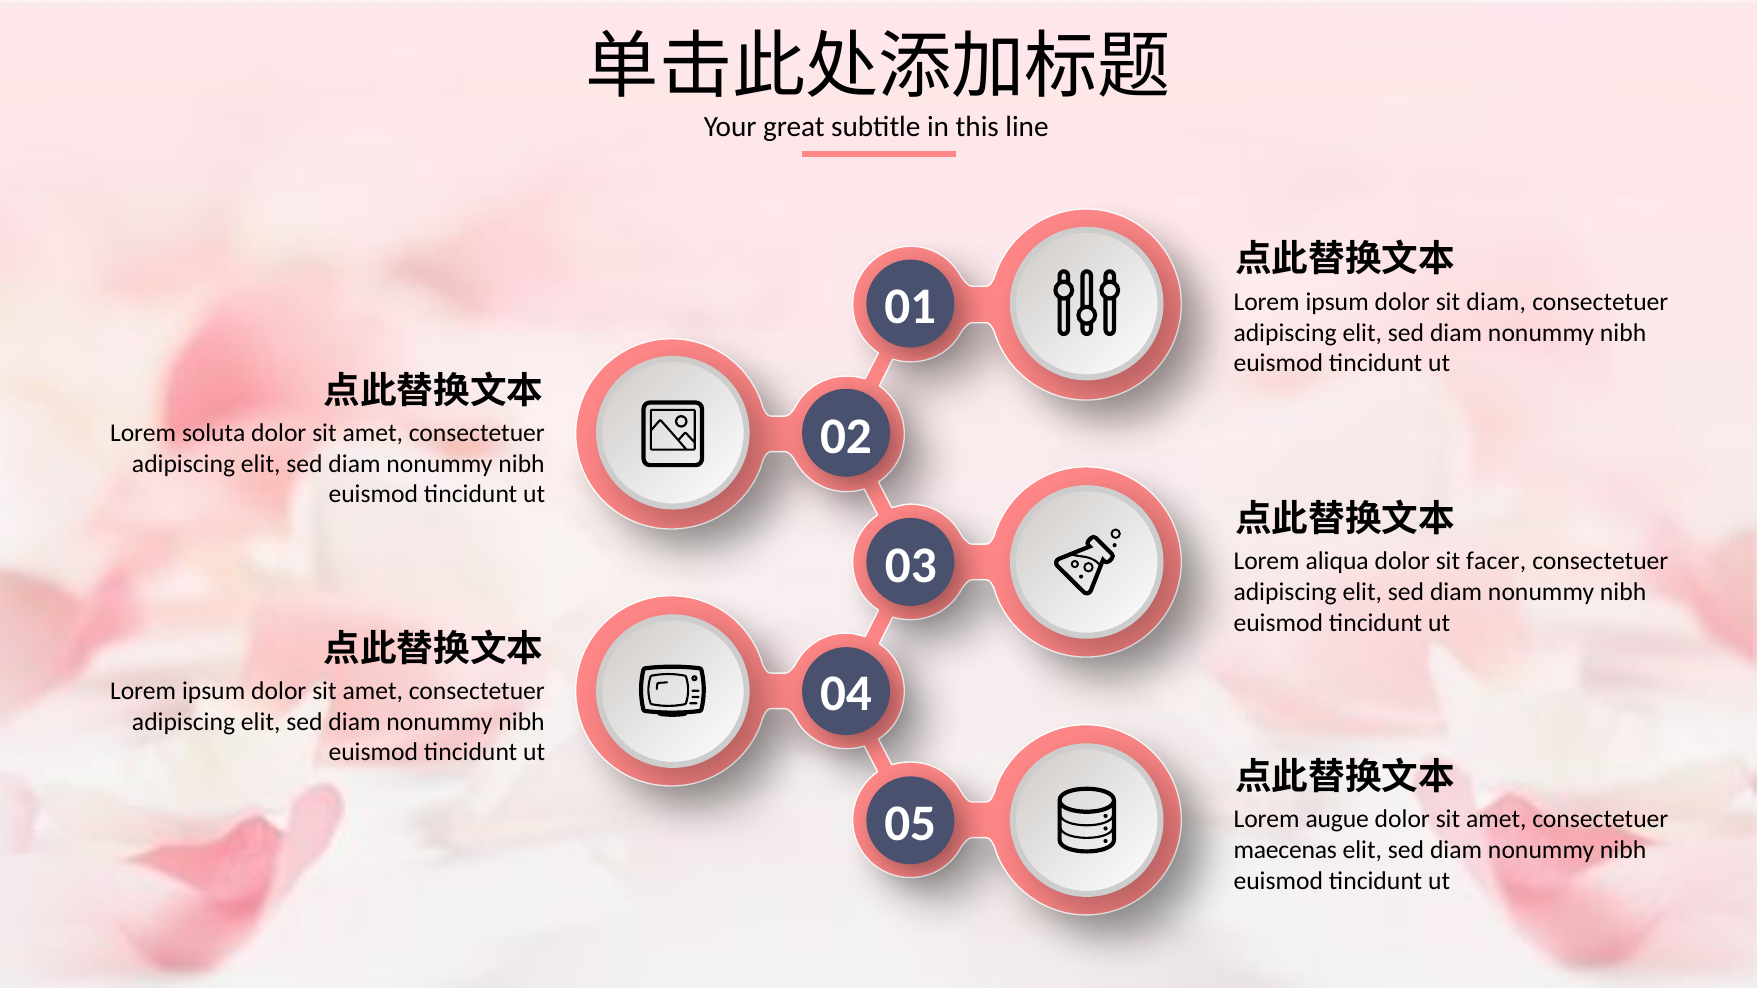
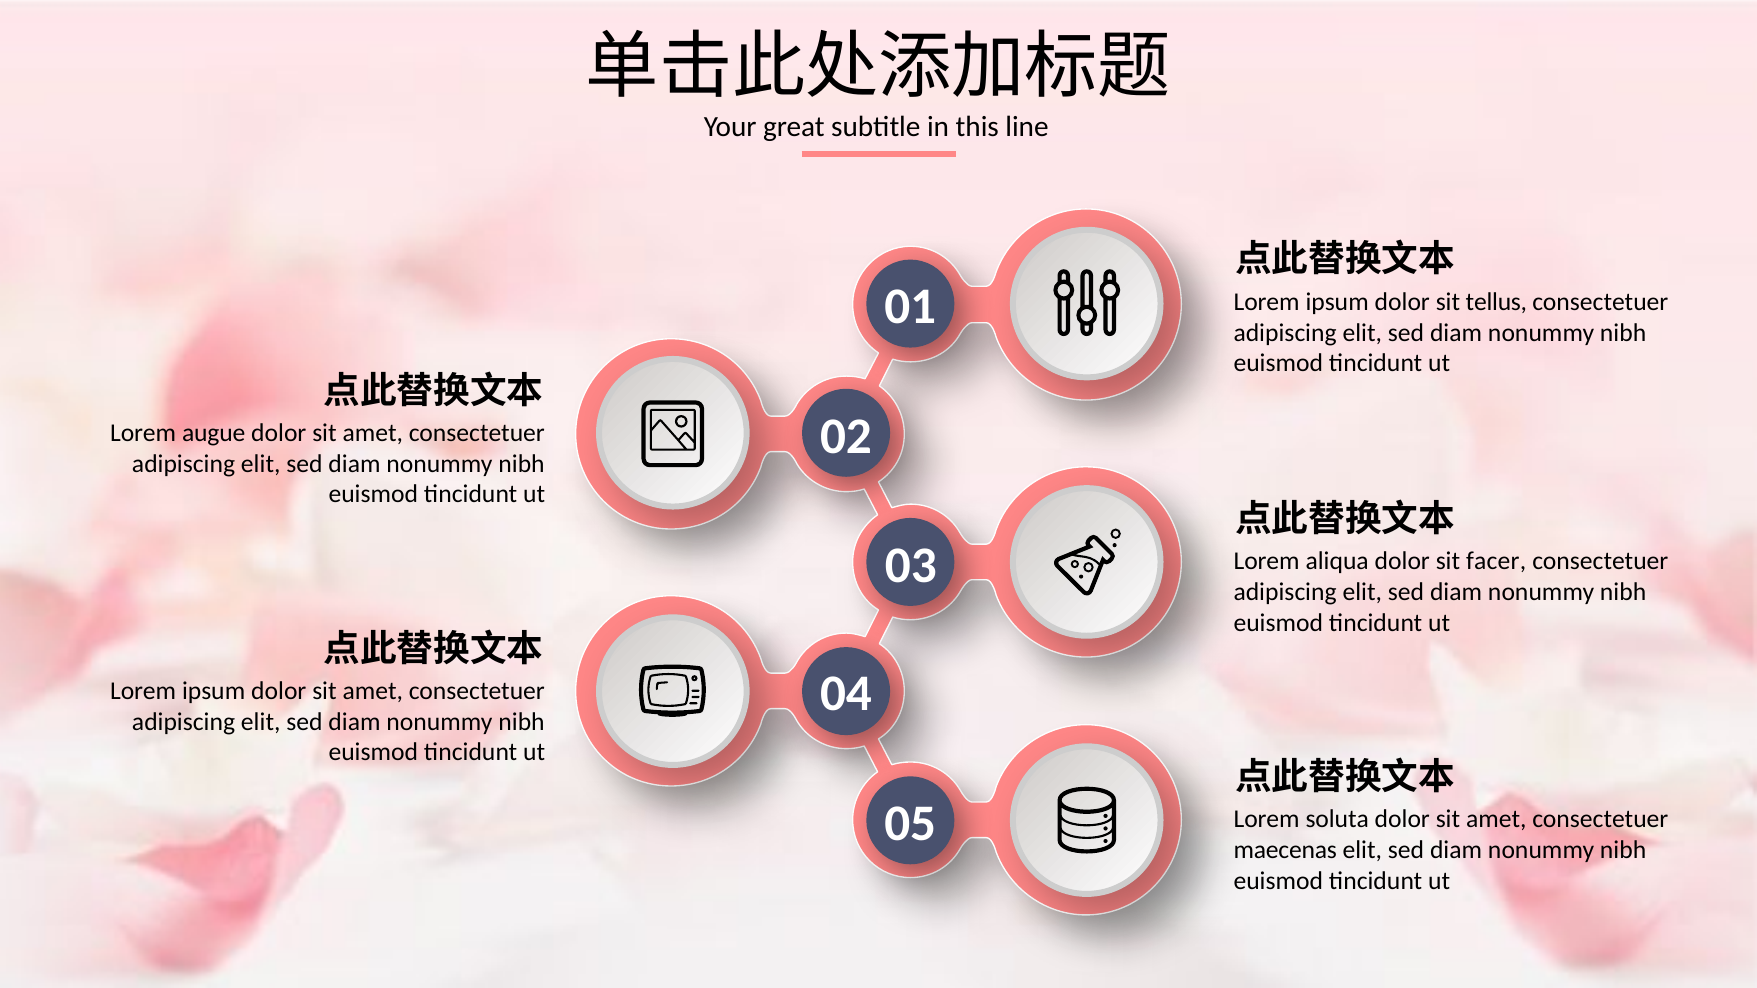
sit diam: diam -> tellus
soluta: soluta -> augue
augue: augue -> soluta
